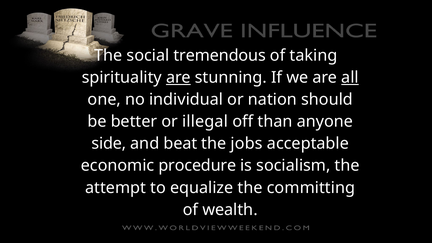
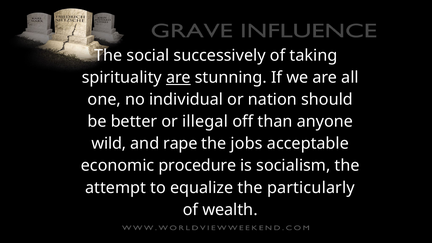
tremendous: tremendous -> successively
all underline: present -> none
side: side -> wild
beat: beat -> rape
committing: committing -> particularly
